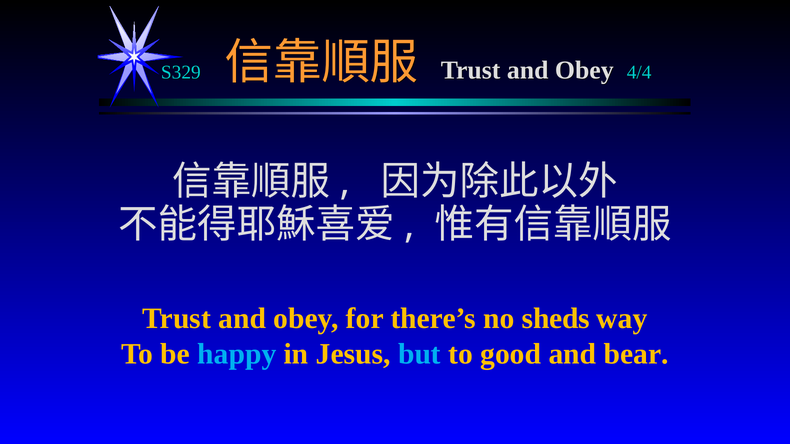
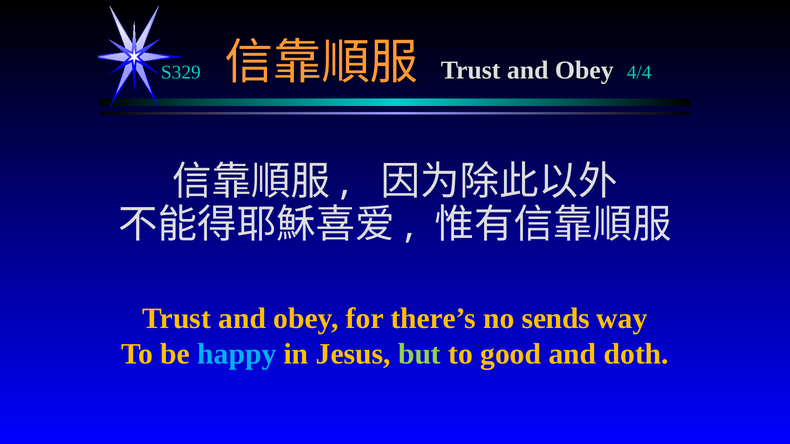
sheds: sheds -> sends
but colour: light blue -> light green
bear: bear -> doth
